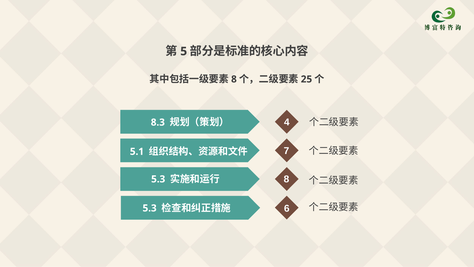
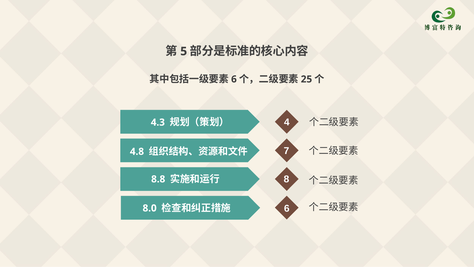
8 at (234, 79): 8 -> 6
8.3: 8.3 -> 4.3
5.1: 5.1 -> 4.8
5.3 at (158, 179): 5.3 -> 8.8
5.3 at (150, 208): 5.3 -> 8.0
